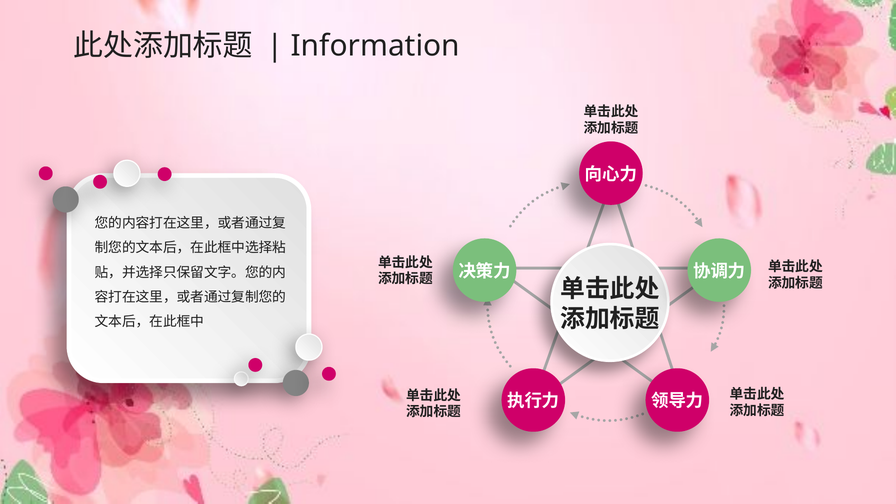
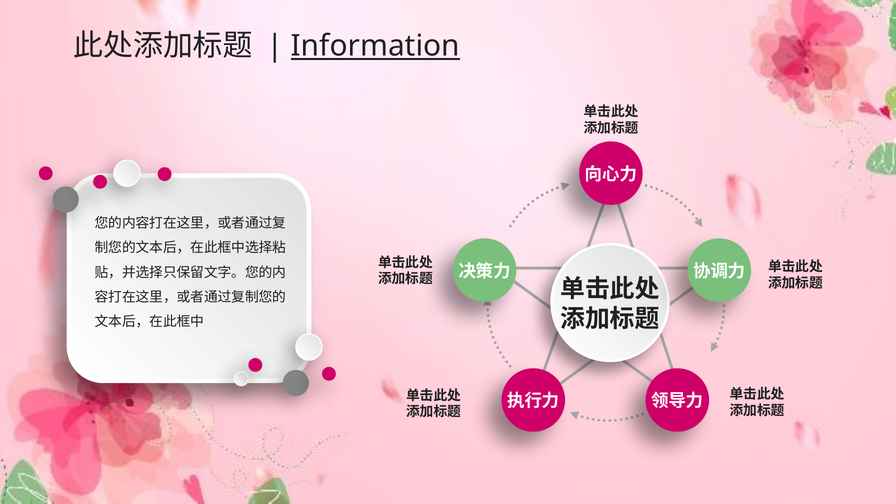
Information underline: none -> present
